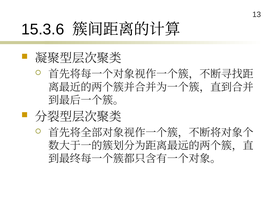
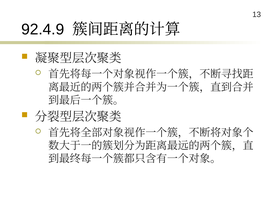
15.3.6: 15.3.6 -> 92.4.9
